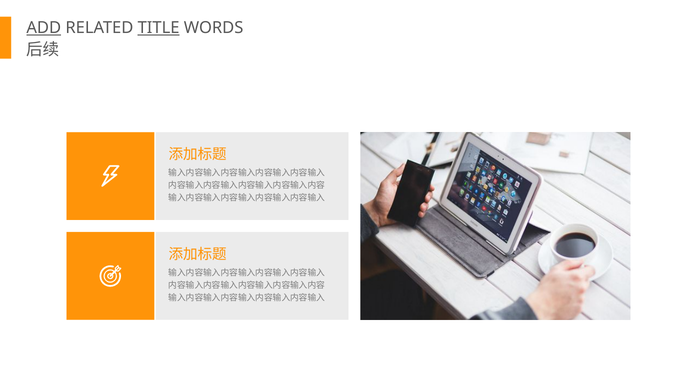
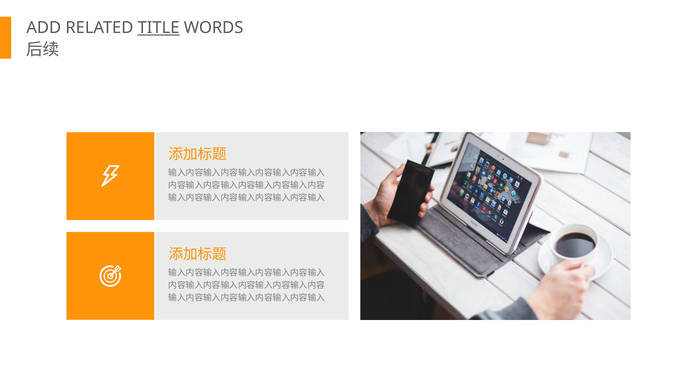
ADD underline: present -> none
